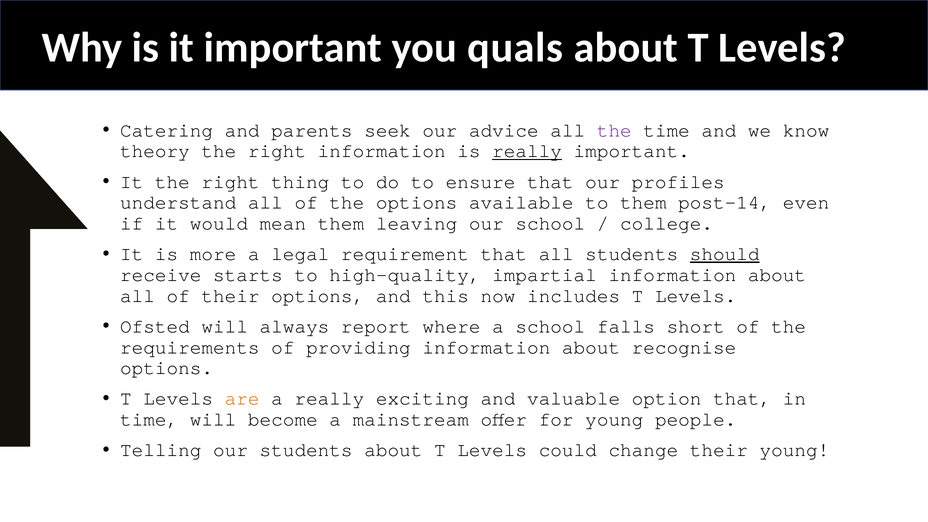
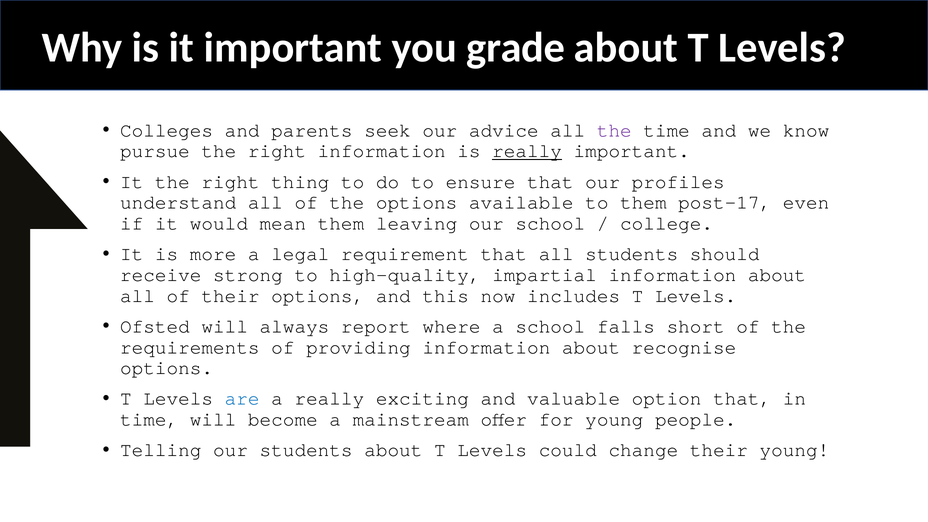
quals: quals -> grade
Catering: Catering -> Colleges
theory: theory -> pursue
post-14: post-14 -> post-17
should underline: present -> none
starts: starts -> strong
are colour: orange -> blue
